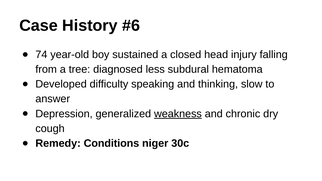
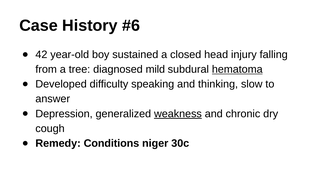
74: 74 -> 42
less: less -> mild
hematoma underline: none -> present
